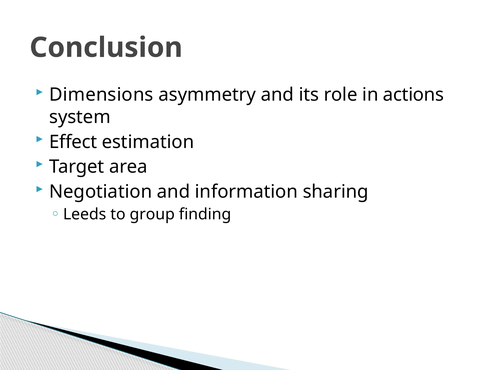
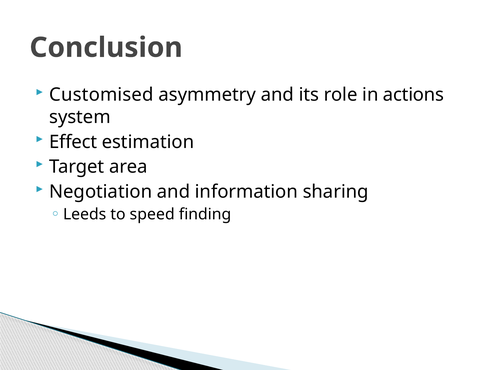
Dimensions: Dimensions -> Customised
group: group -> speed
